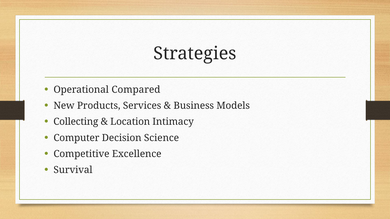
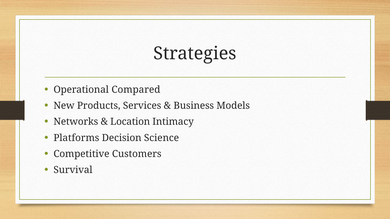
Collecting: Collecting -> Networks
Computer: Computer -> Platforms
Excellence: Excellence -> Customers
